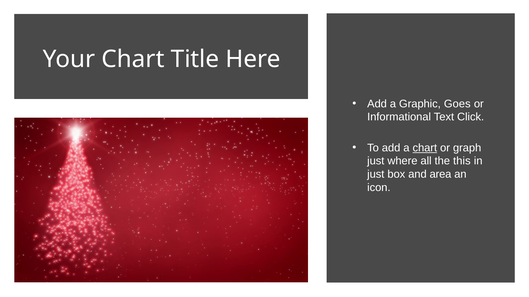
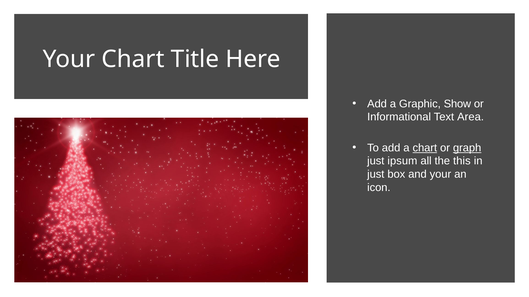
Goes: Goes -> Show
Click: Click -> Area
graph underline: none -> present
where: where -> ipsum
and area: area -> your
